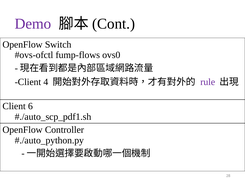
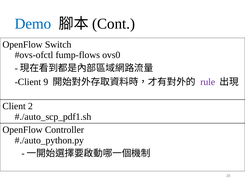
Demo colour: purple -> blue
4: 4 -> 9
6: 6 -> 2
